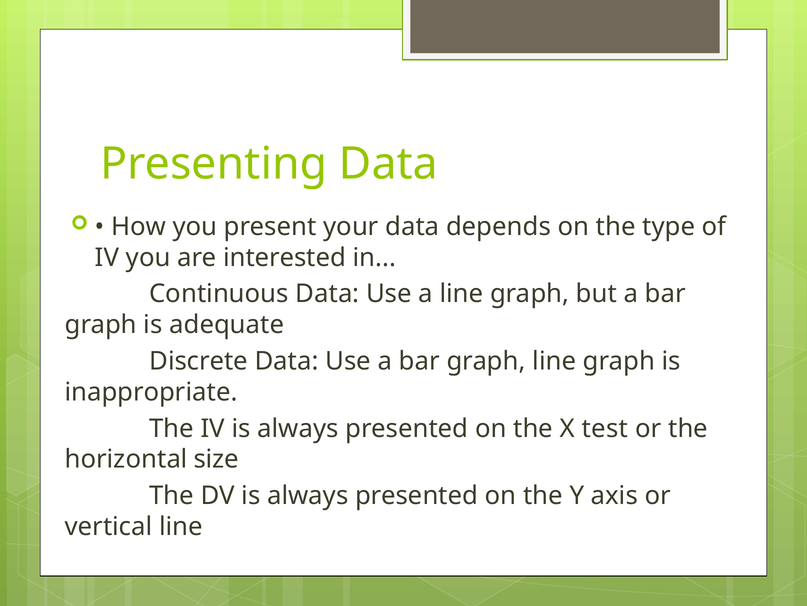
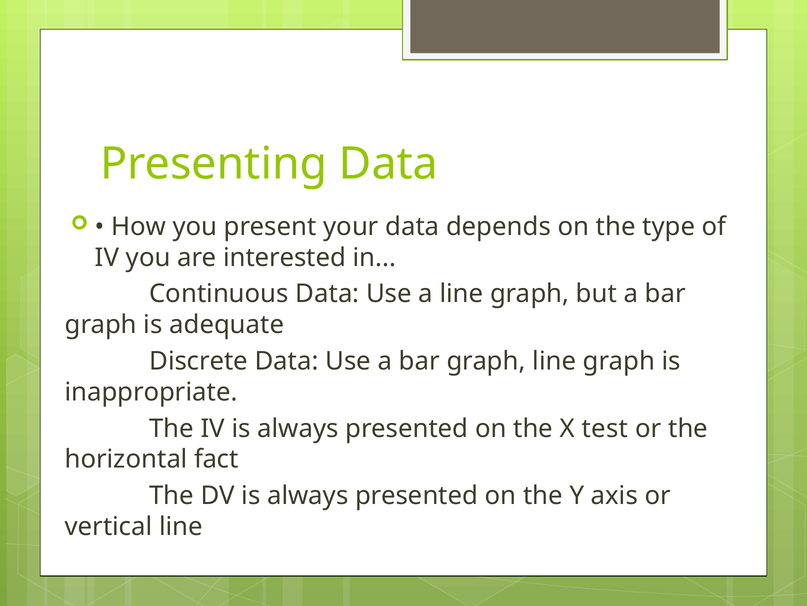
size: size -> fact
